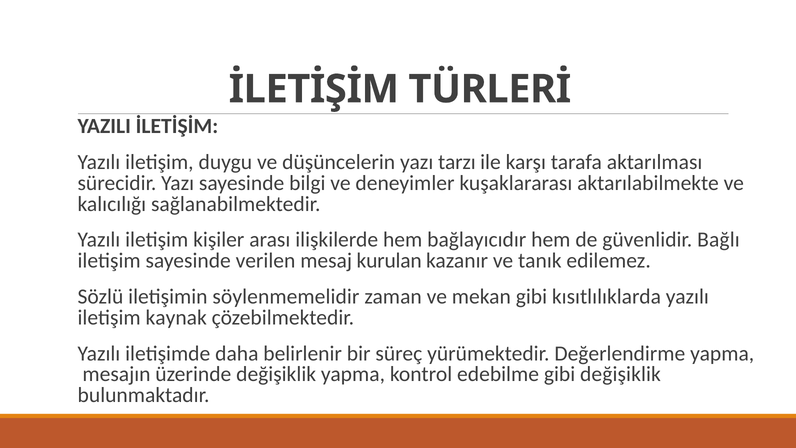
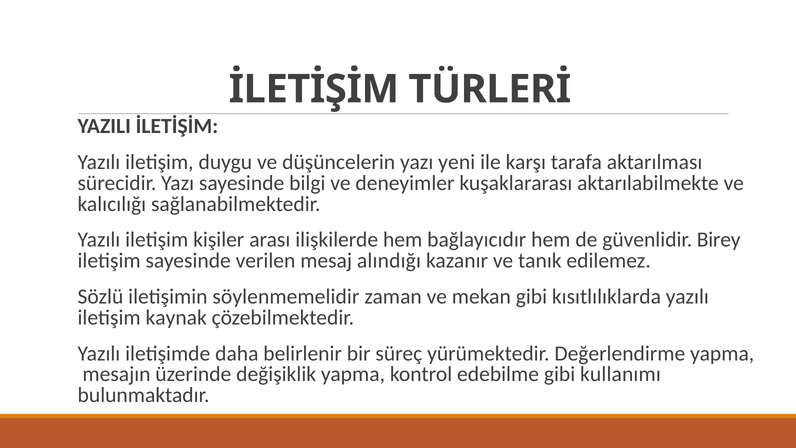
tarzı: tarzı -> yeni
Bağlı: Bağlı -> Birey
kurulan: kurulan -> alındığı
gibi değişiklik: değişiklik -> kullanımı
